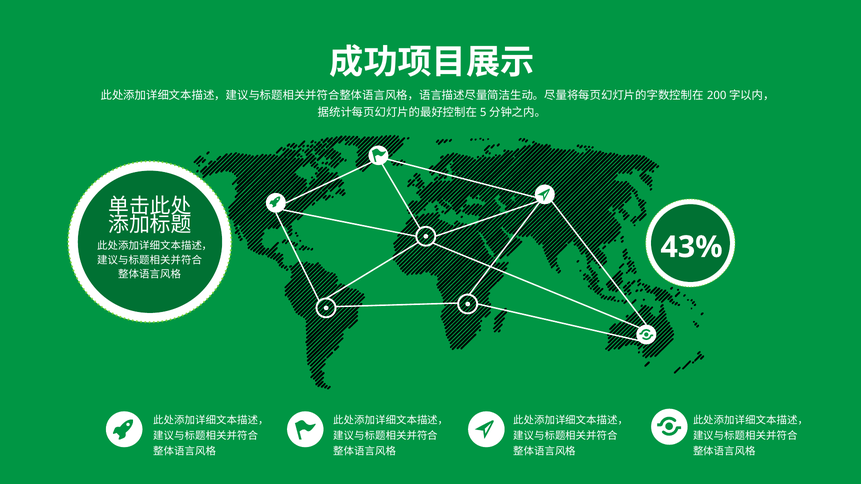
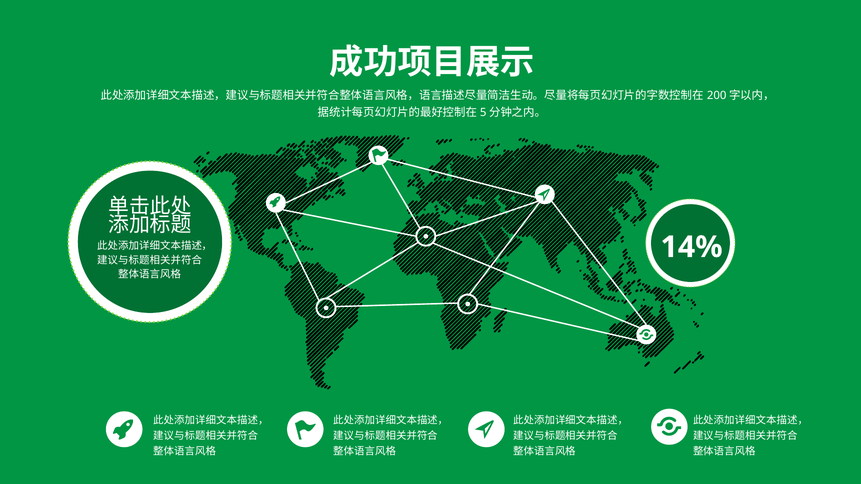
43%: 43% -> 14%
